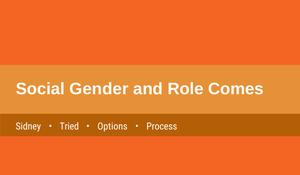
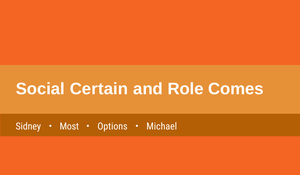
Gender: Gender -> Certain
Tried: Tried -> Most
Process: Process -> Michael
